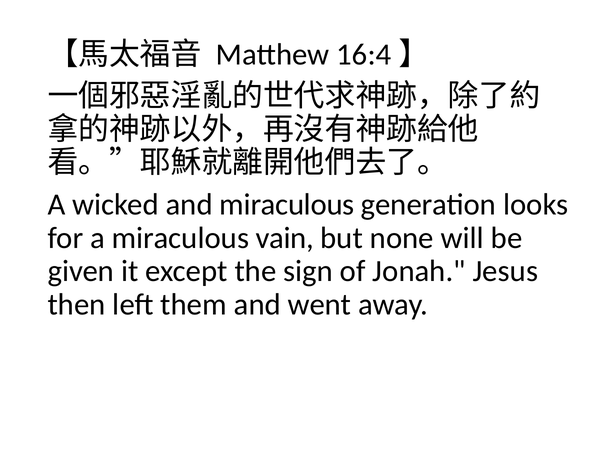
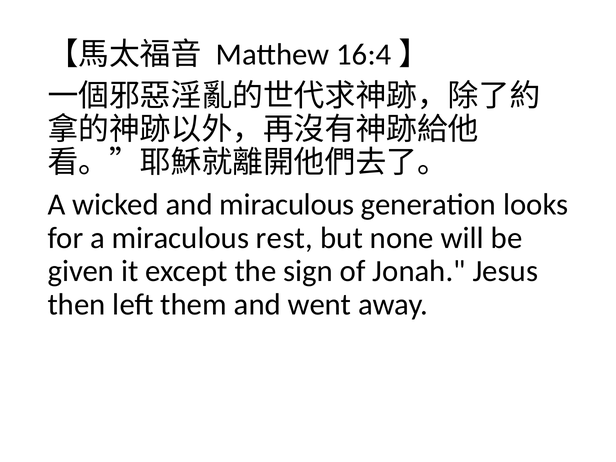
vain: vain -> rest
